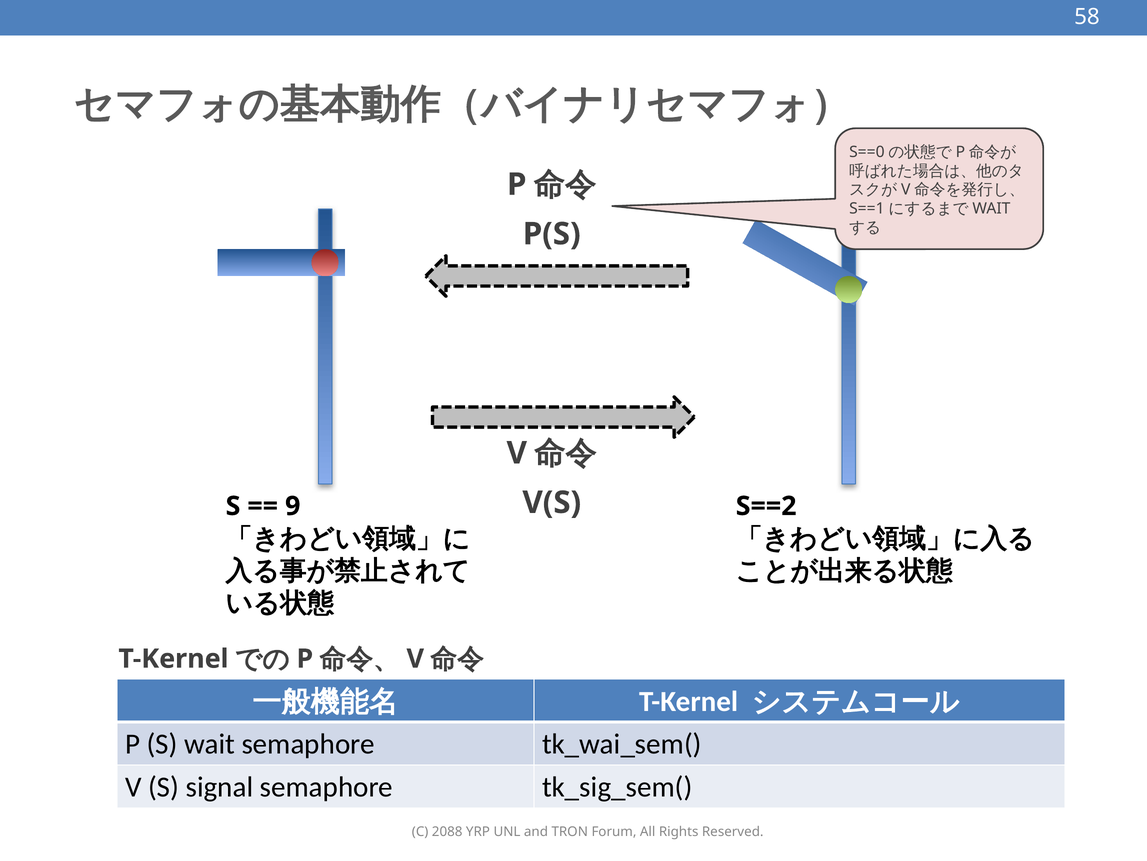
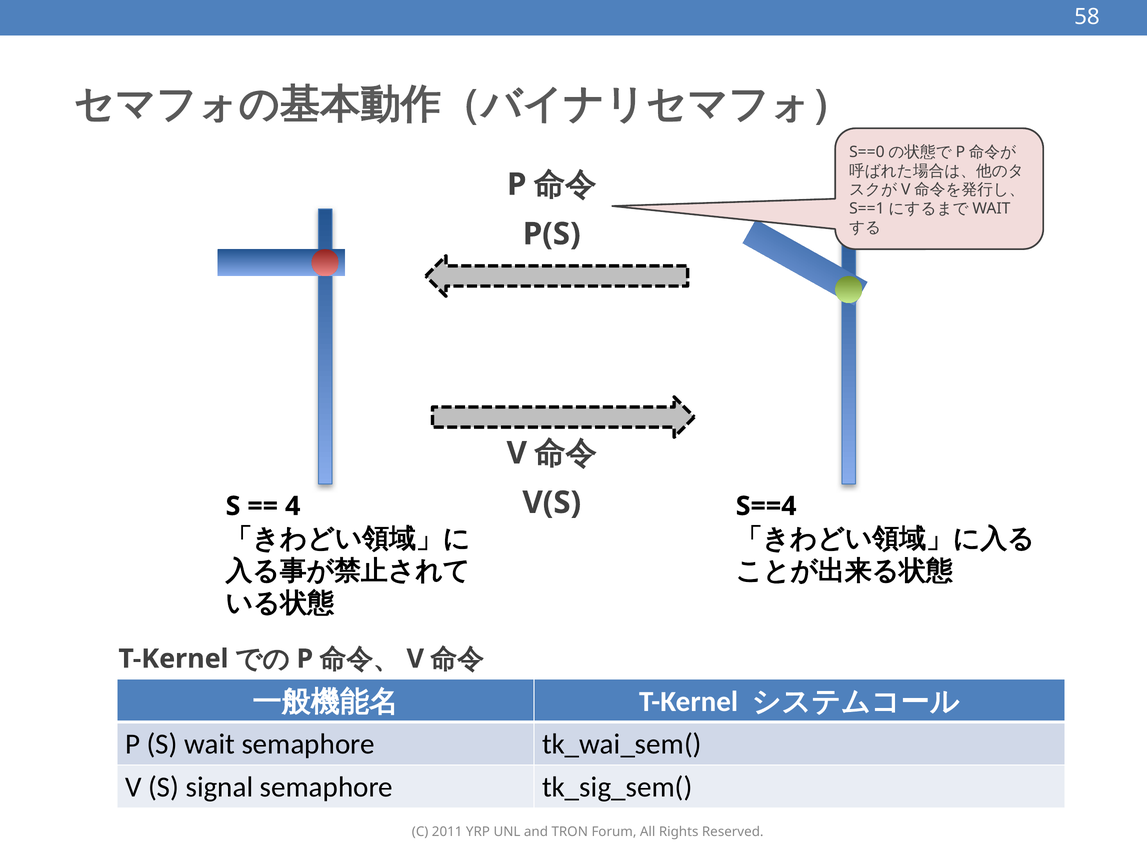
9: 9 -> 4
S==2: S==2 -> S==4
2088: 2088 -> 2011
